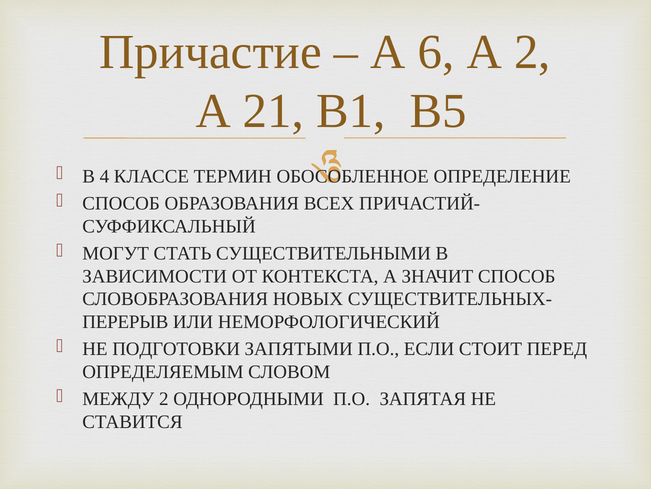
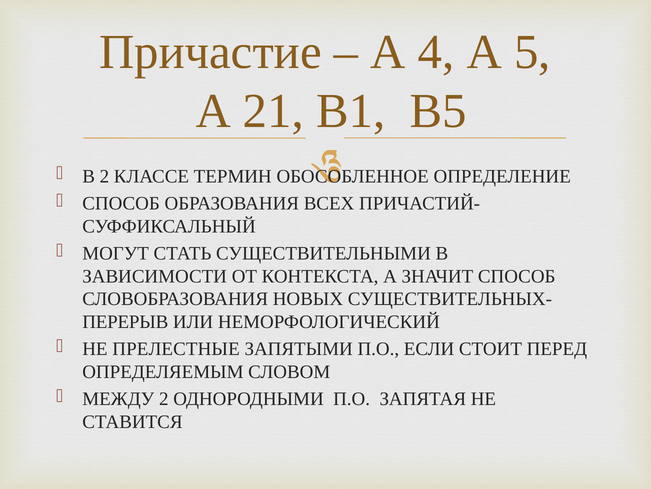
6: 6 -> 4
А 2: 2 -> 5
В 4: 4 -> 2
ПОДГОТОВКИ: ПОДГОТОВКИ -> ПРЕЛЕСТНЫЕ
